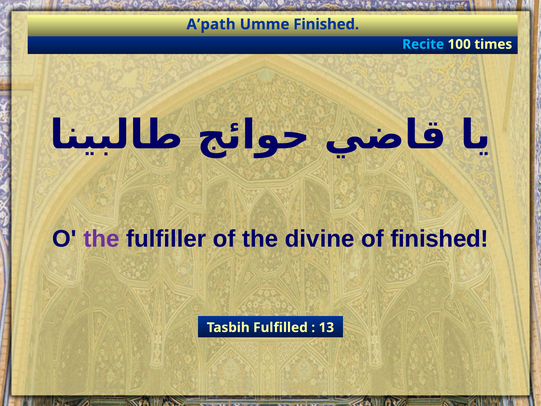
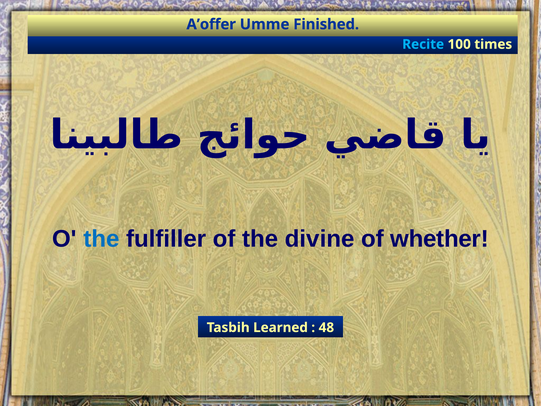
A’path: A’path -> A’offer
the at (101, 239) colour: purple -> blue
of finished: finished -> whether
Fulfilled: Fulfilled -> Learned
13: 13 -> 48
